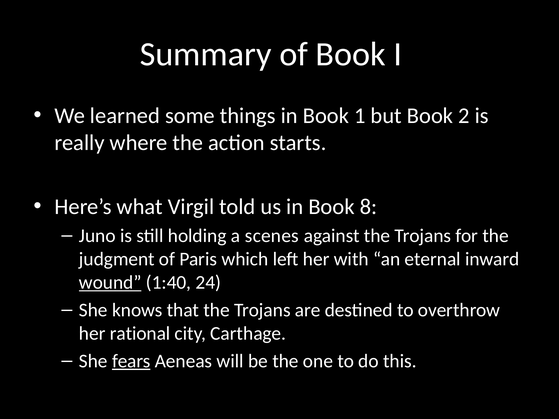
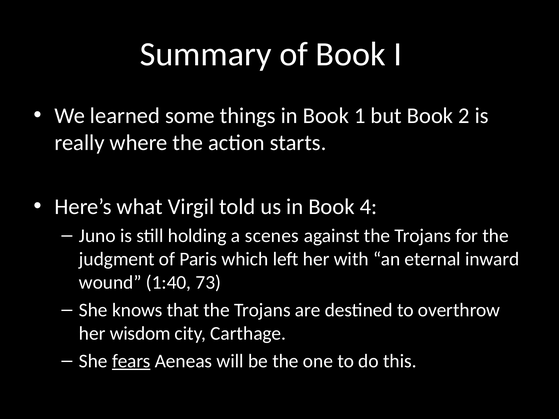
8: 8 -> 4
wound underline: present -> none
24: 24 -> 73
rational: rational -> wisdom
